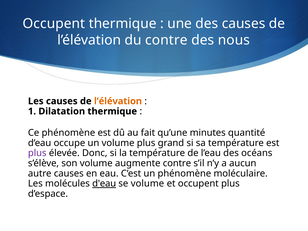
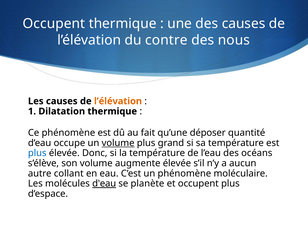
minutes: minutes -> déposer
volume at (118, 143) underline: none -> present
plus at (37, 153) colour: purple -> blue
augmente contre: contre -> élevée
autre causes: causes -> collant
se volume: volume -> planète
